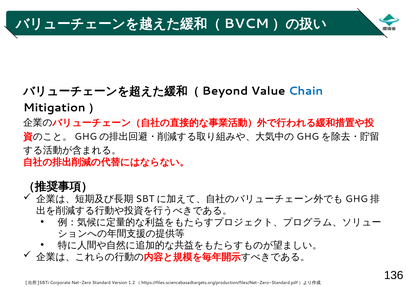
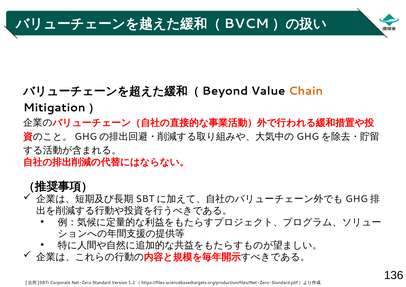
Chain colour: blue -> orange
